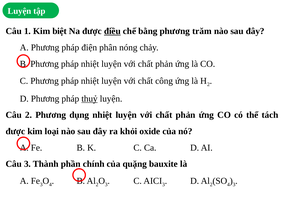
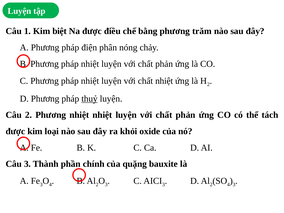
điều underline: present -> none
chất công: công -> nhiệt
Phương dụng: dụng -> nhiệt
